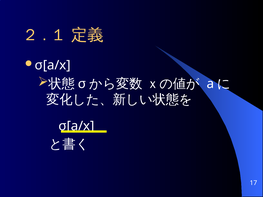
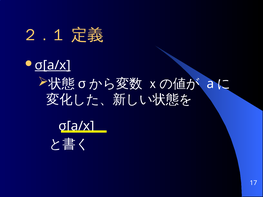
σ[a/x at (53, 65) underline: none -> present
